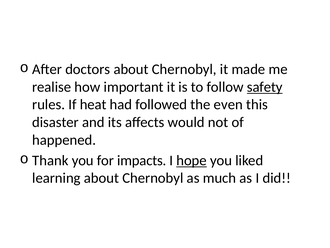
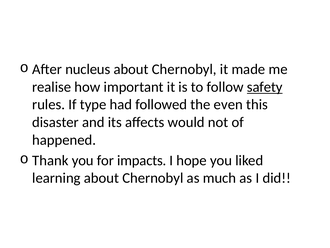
doctors: doctors -> nucleus
heat: heat -> type
hope underline: present -> none
